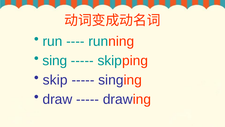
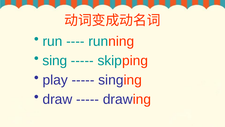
skip: skip -> play
